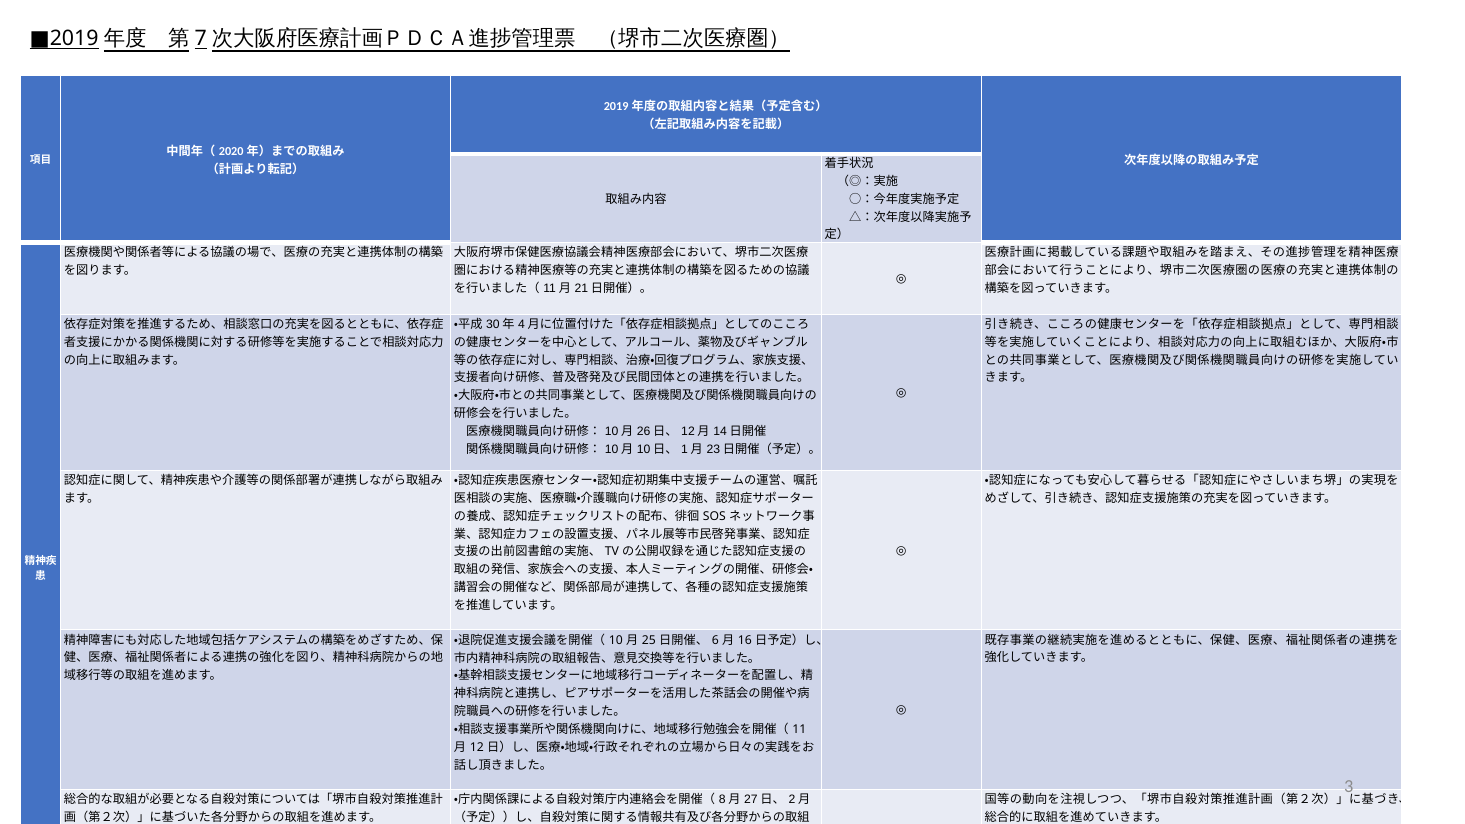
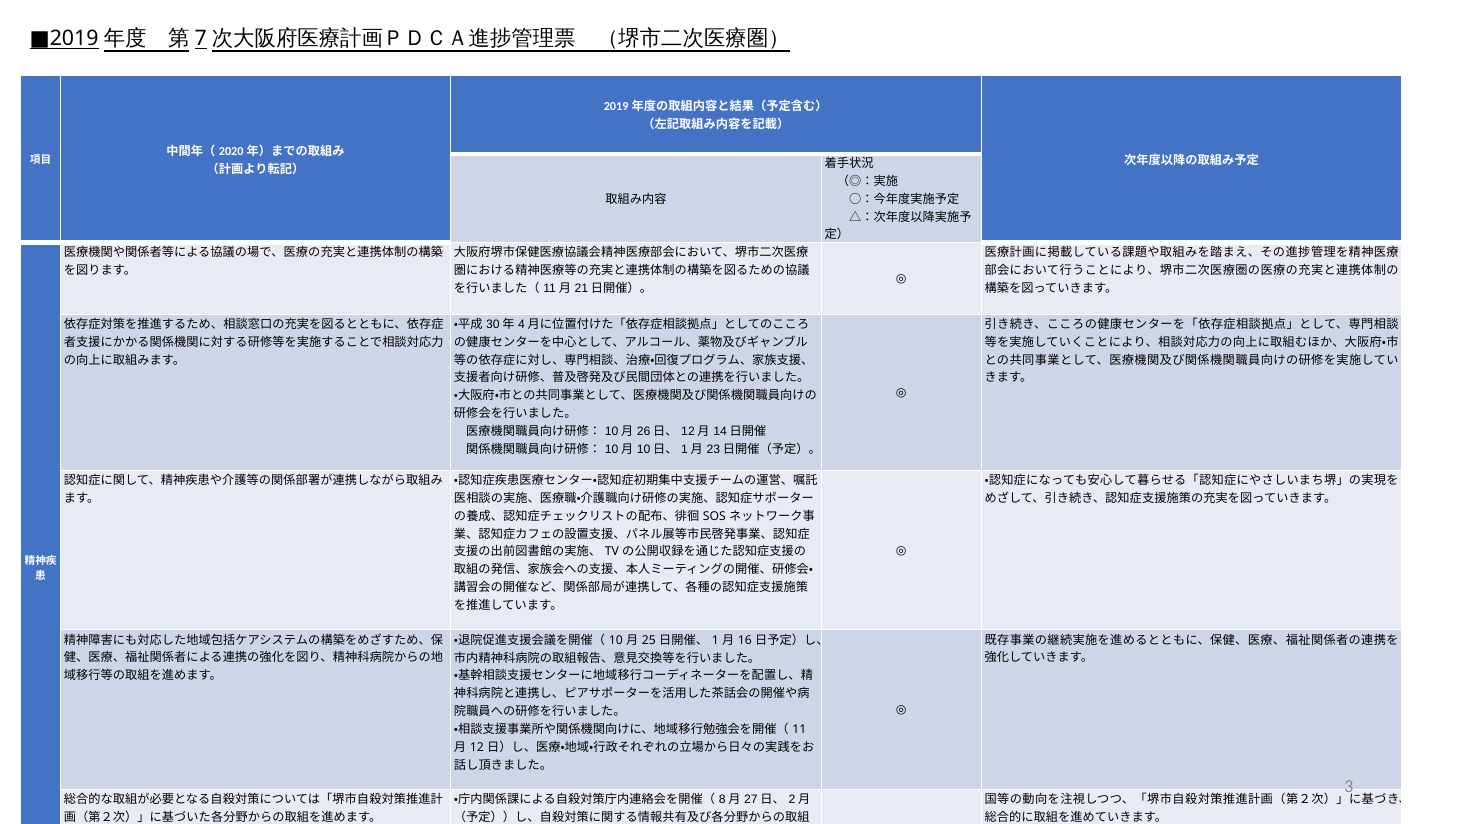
6: 6 -> 1
